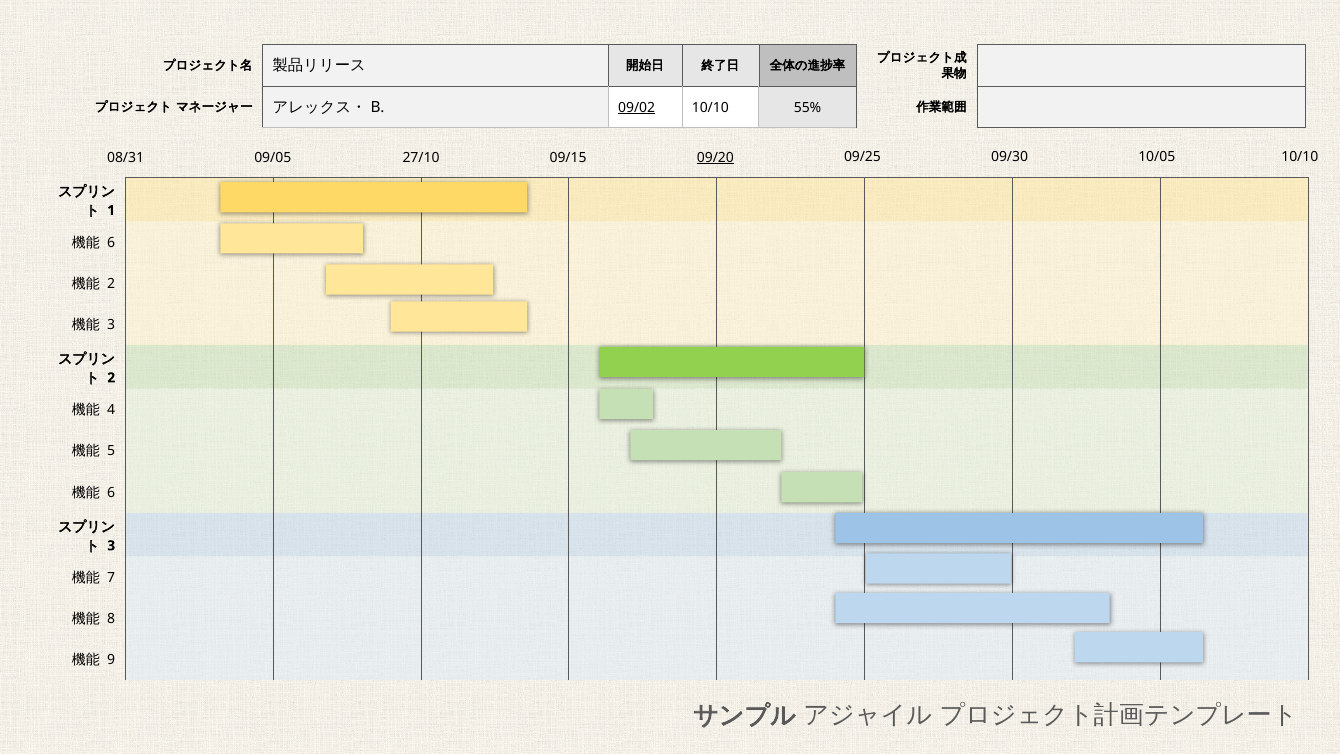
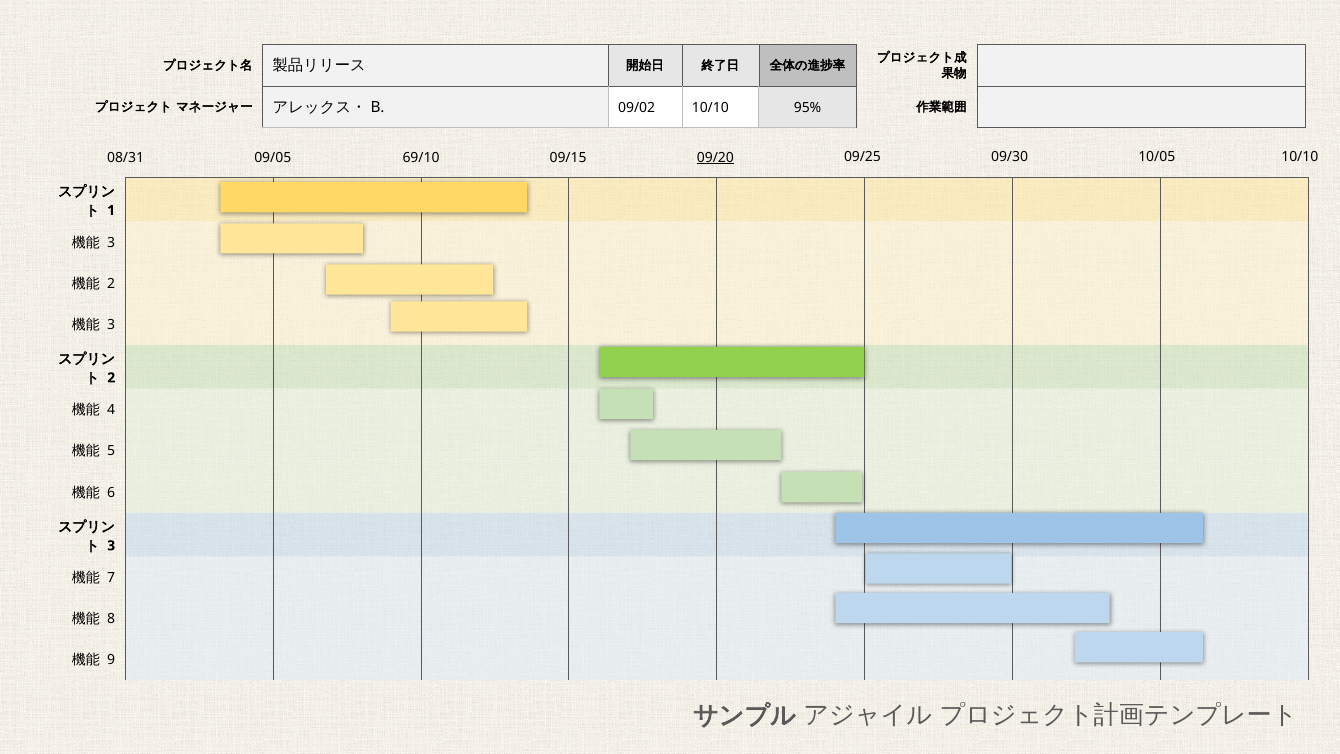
09/02 underline: present -> none
55%: 55% -> 95%
27/10: 27/10 -> 69/10
6 at (111, 242): 6 -> 3
